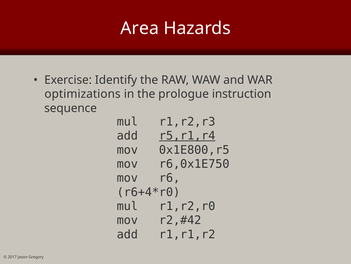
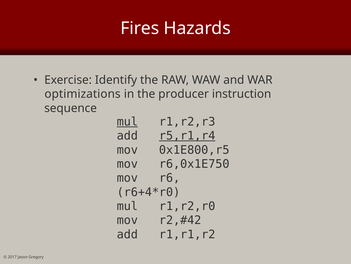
Area: Area -> Fires
prologue: prologue -> producer
mul at (127, 121) underline: none -> present
